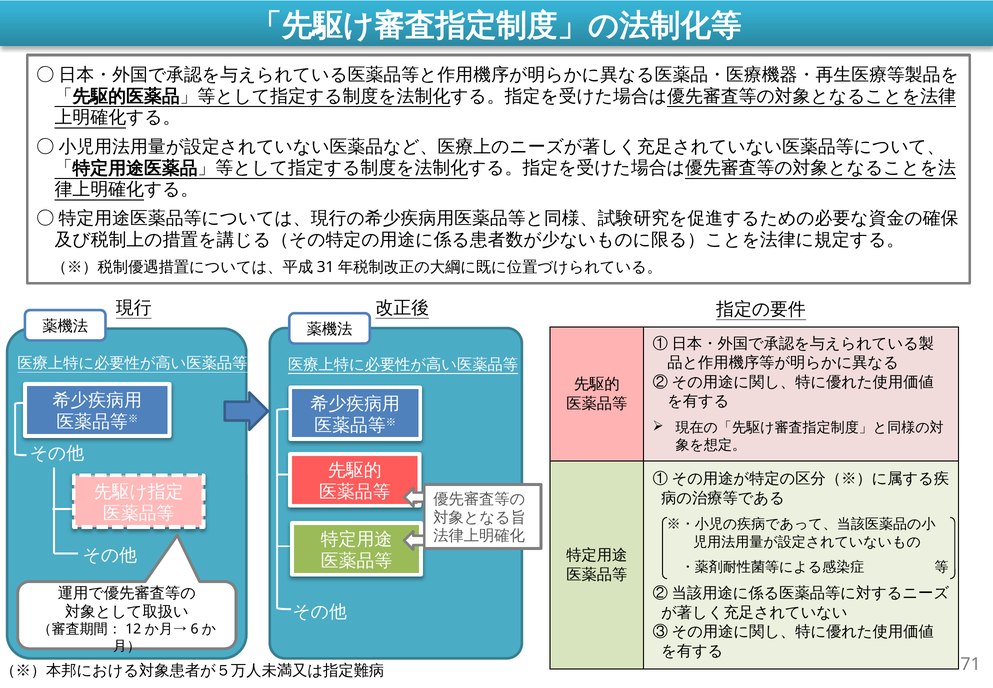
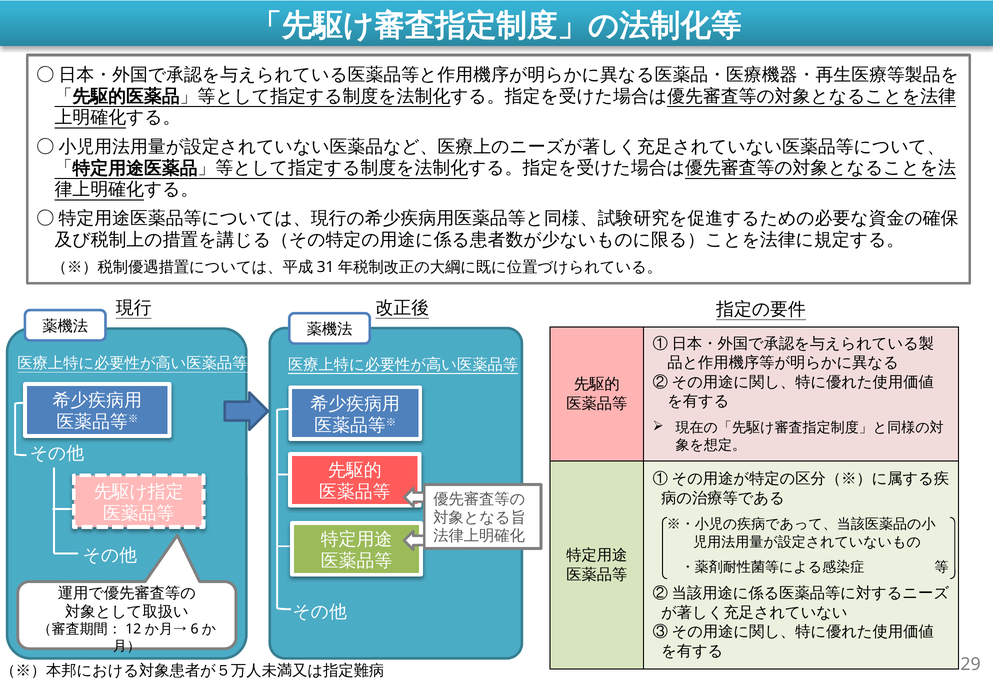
71: 71 -> 29
